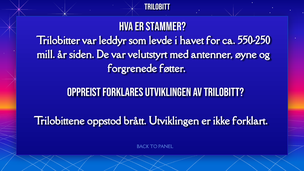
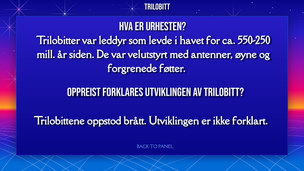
stammer: stammer -> urhesten
